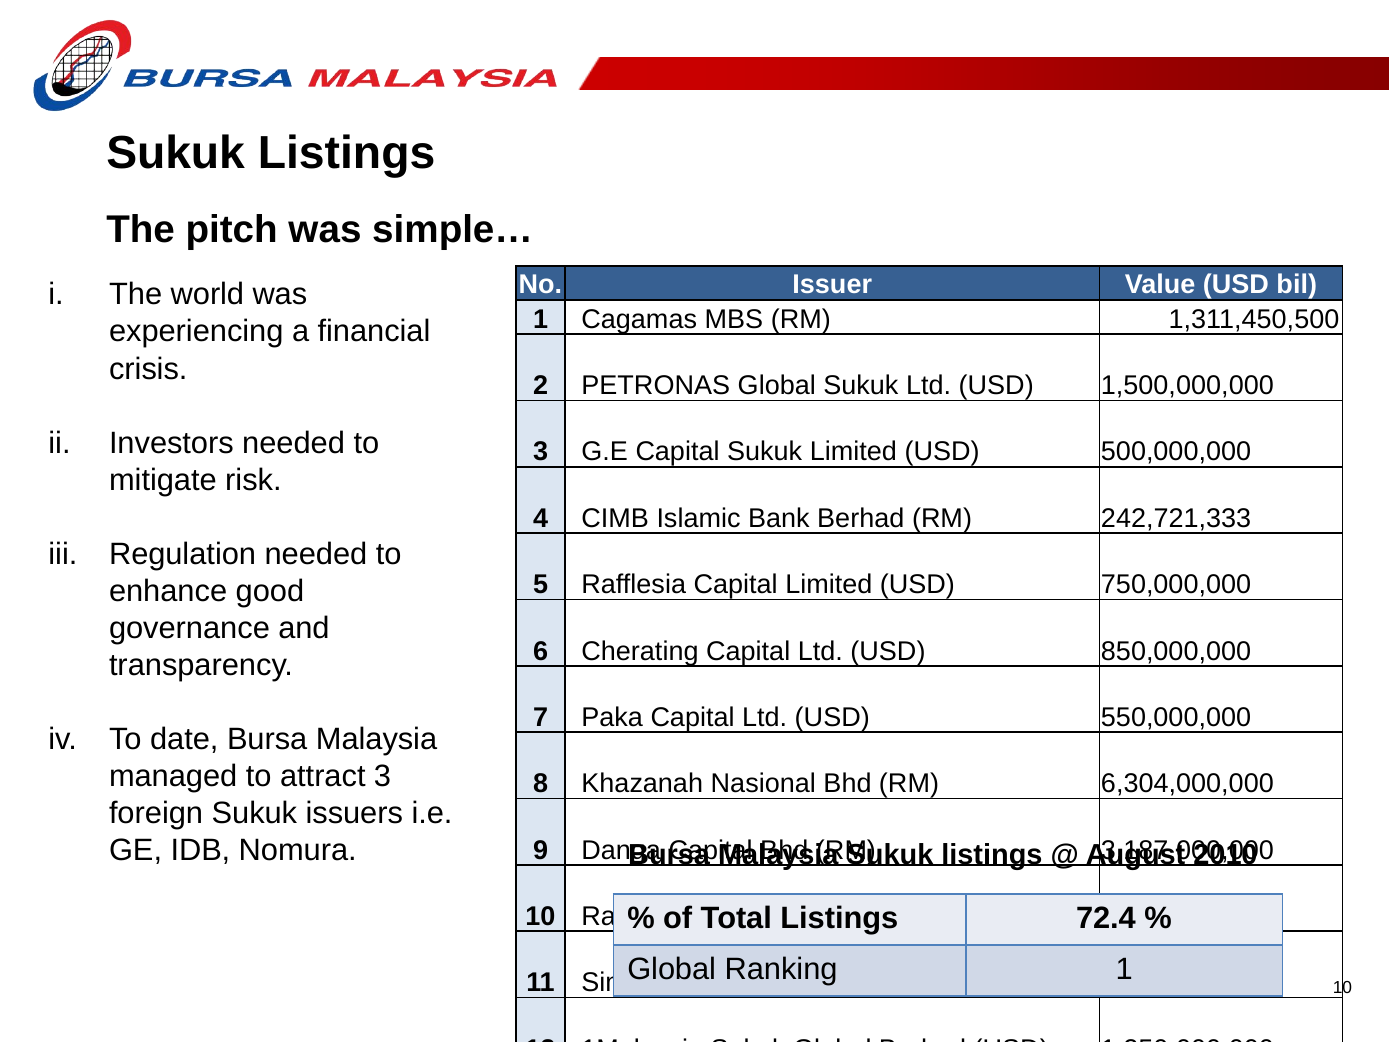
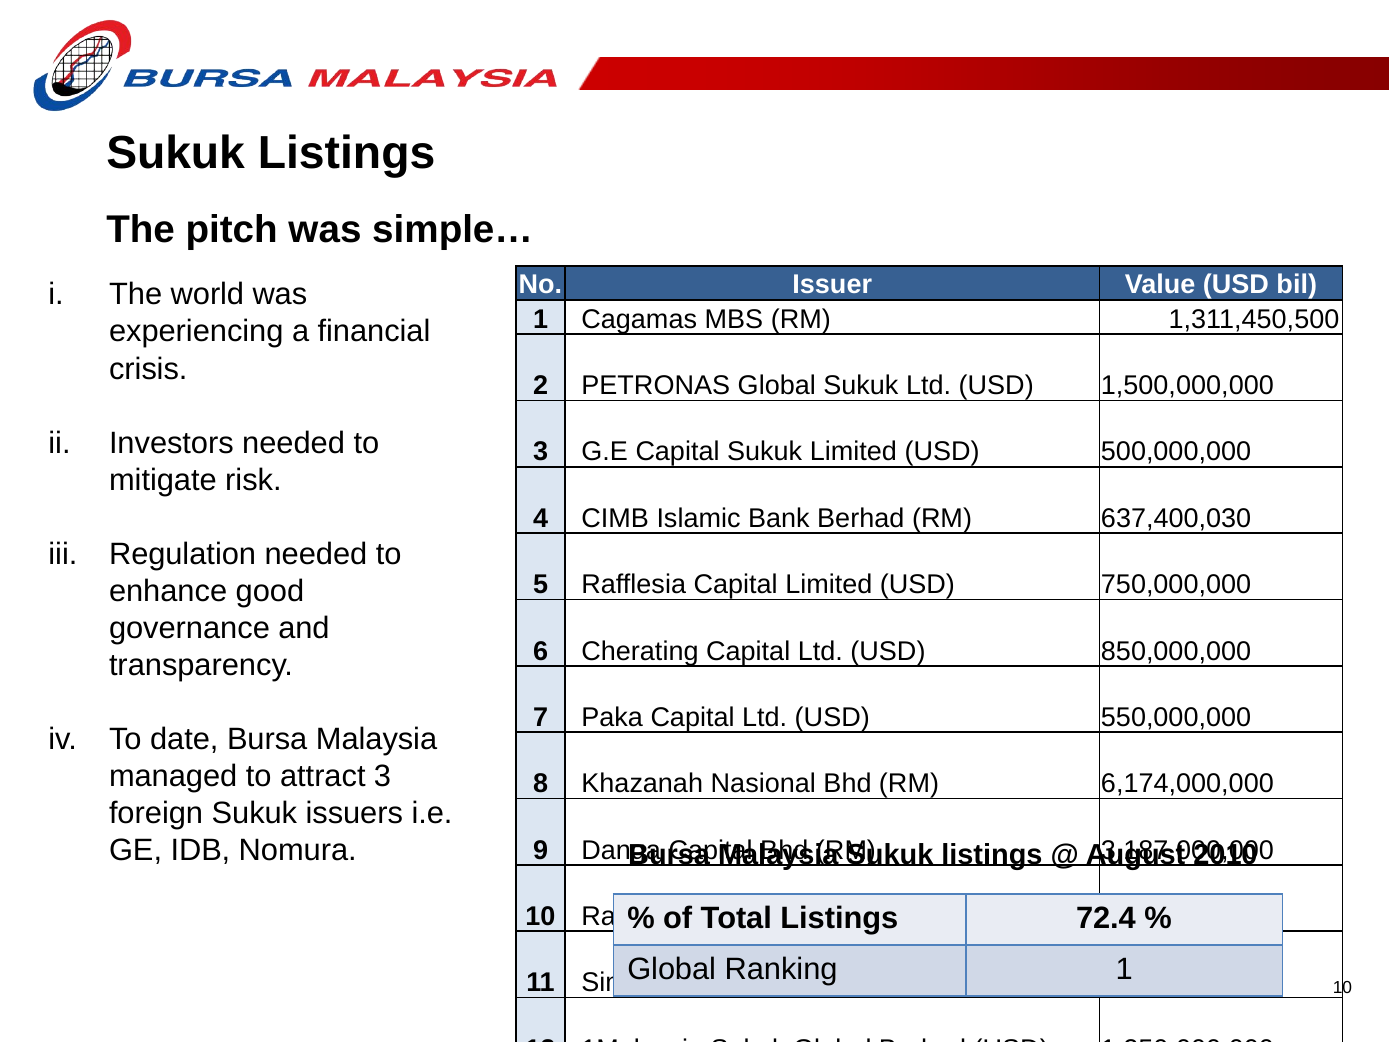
242,721,333: 242,721,333 -> 637,400,030
6,304,000,000: 6,304,000,000 -> 6,174,000,000
